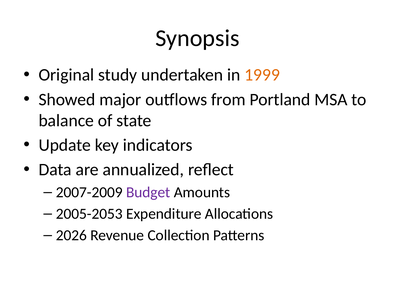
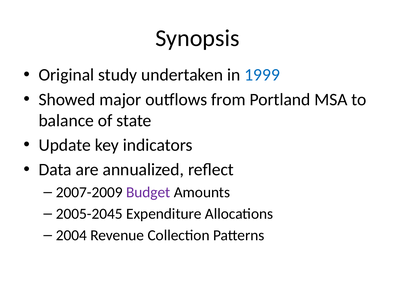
1999 colour: orange -> blue
2005-2053: 2005-2053 -> 2005-2045
2026: 2026 -> 2004
